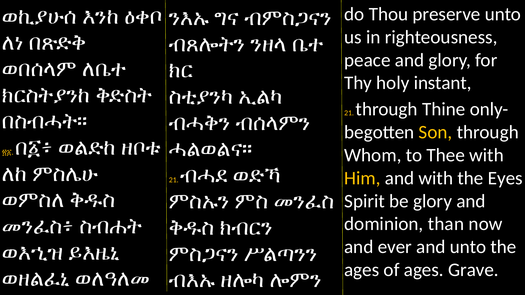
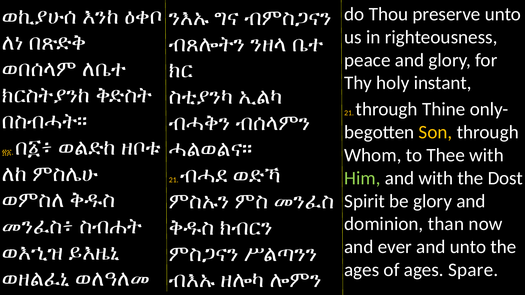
Him colour: yellow -> light green
Eyes: Eyes -> Dost
Grave: Grave -> Spare
